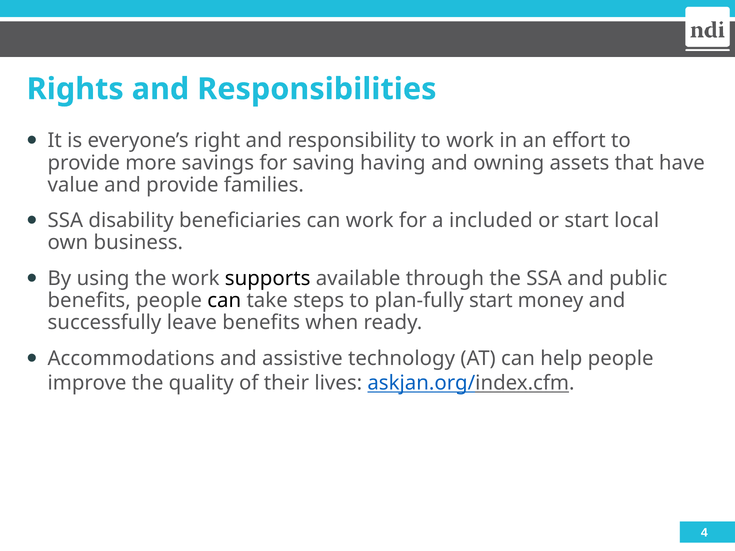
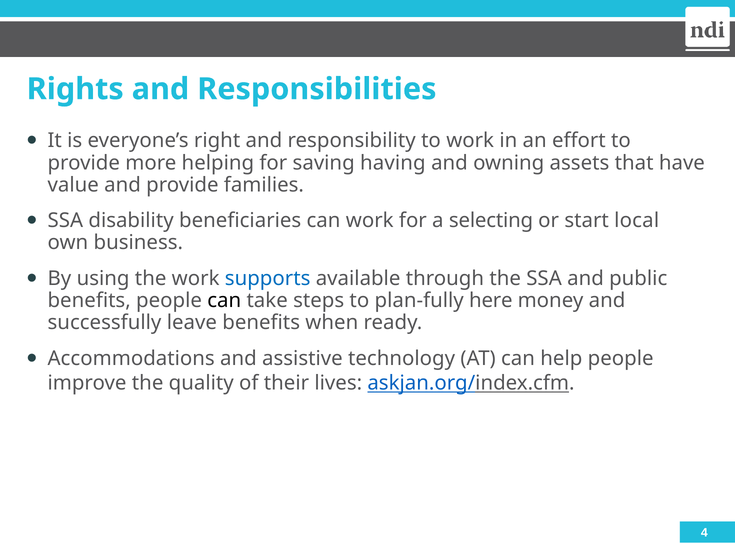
savings: savings -> helping
included: included -> selecting
supports colour: black -> blue
plan-fully start: start -> here
